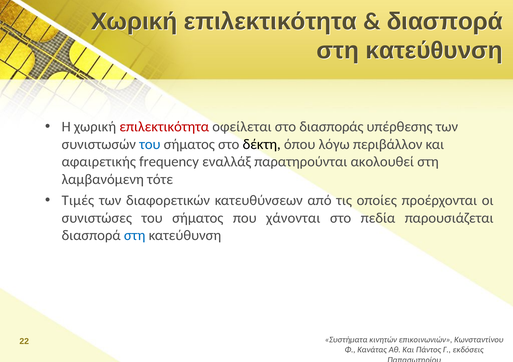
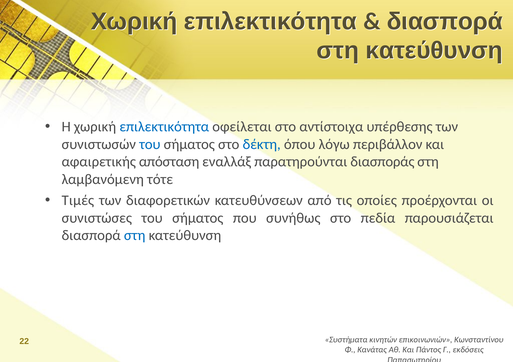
επιλεκτικότητα at (164, 127) colour: red -> blue
διασποράς: διασποράς -> αντίστοιχα
δέκτη colour: black -> blue
frequency: frequency -> απόσταση
ακολουθεί: ακολουθεί -> διασποράς
χάνονται: χάνονται -> συνήθως
